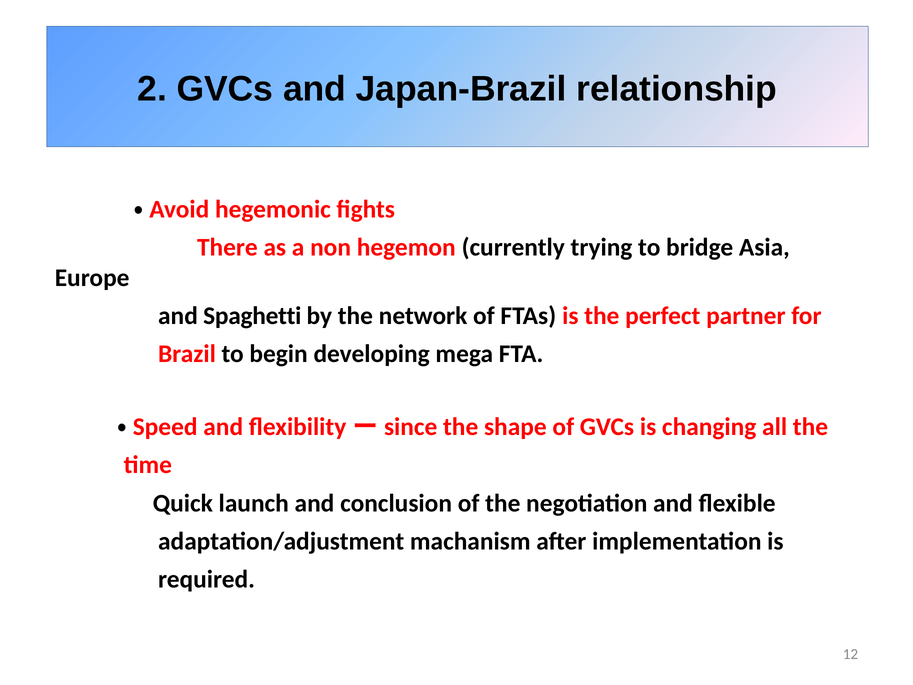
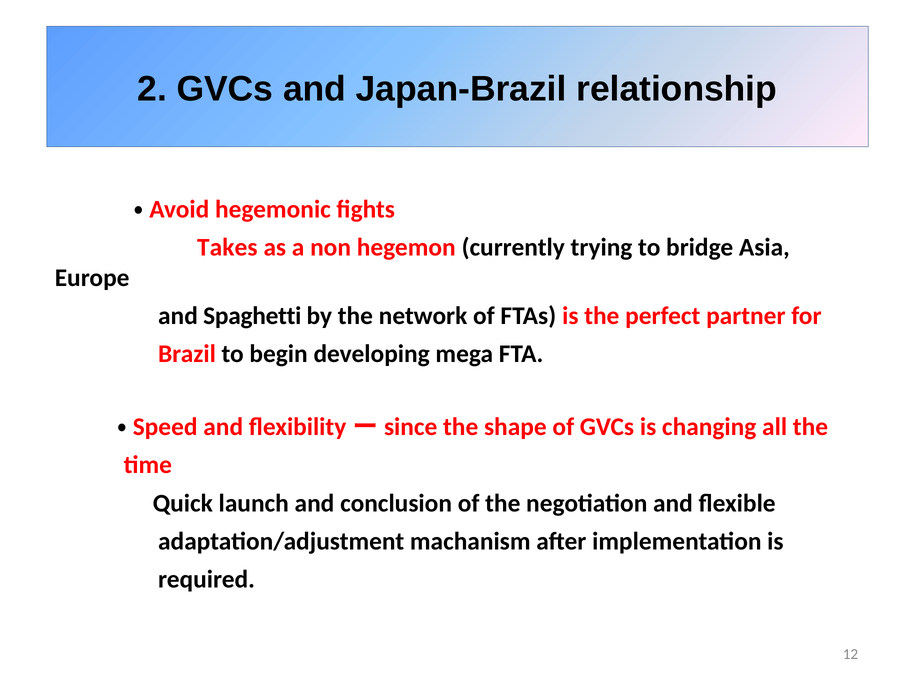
There: There -> Takes
